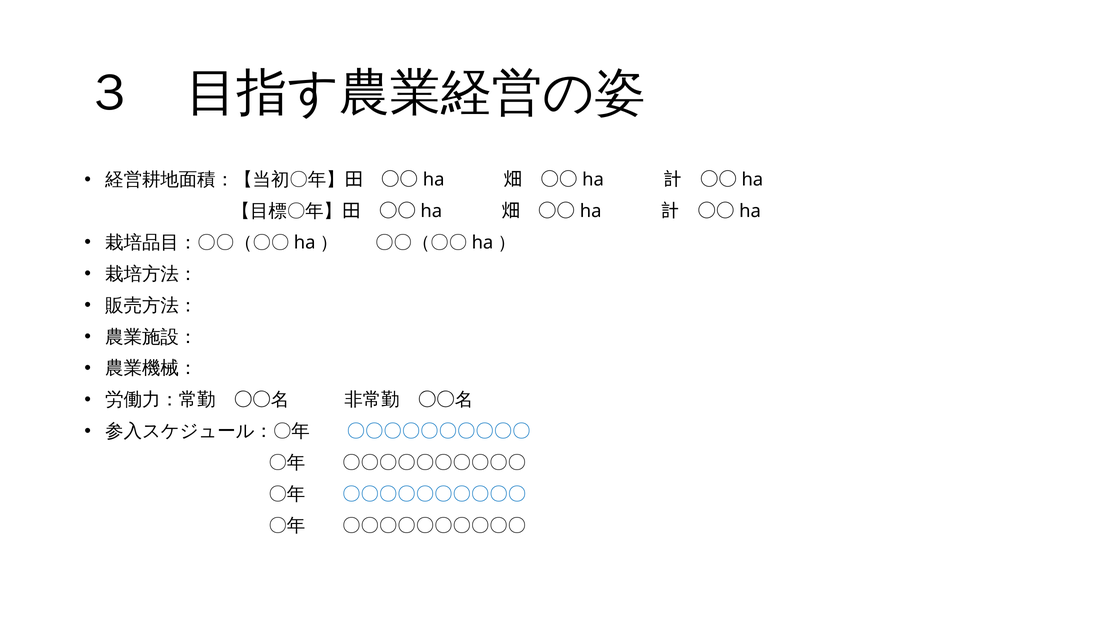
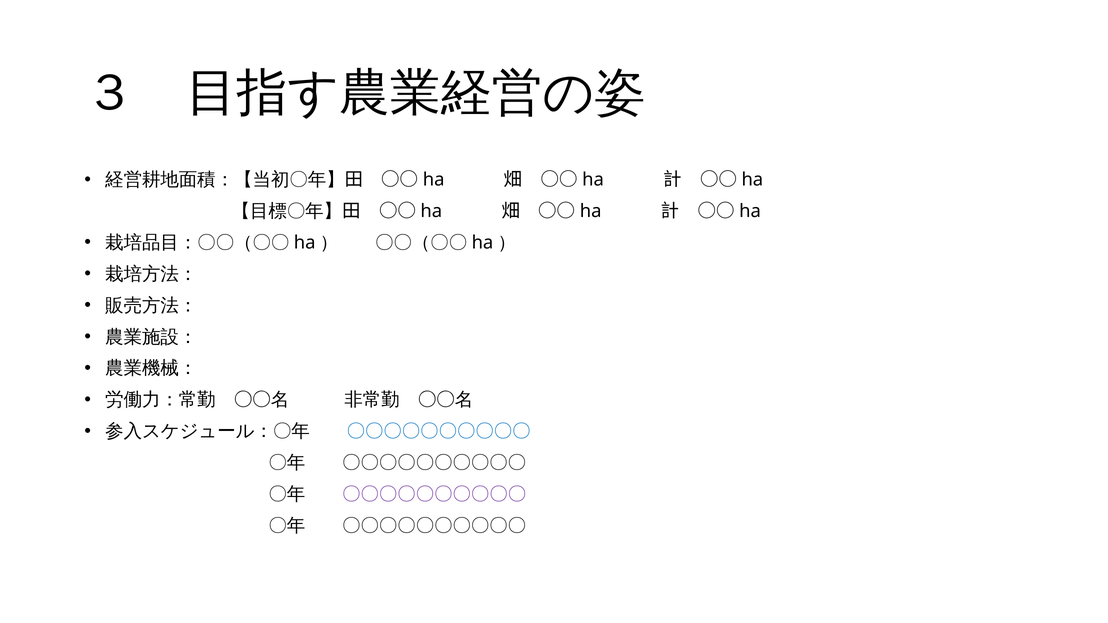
〇〇〇〇〇〇〇〇〇〇 at (434, 494) colour: blue -> purple
